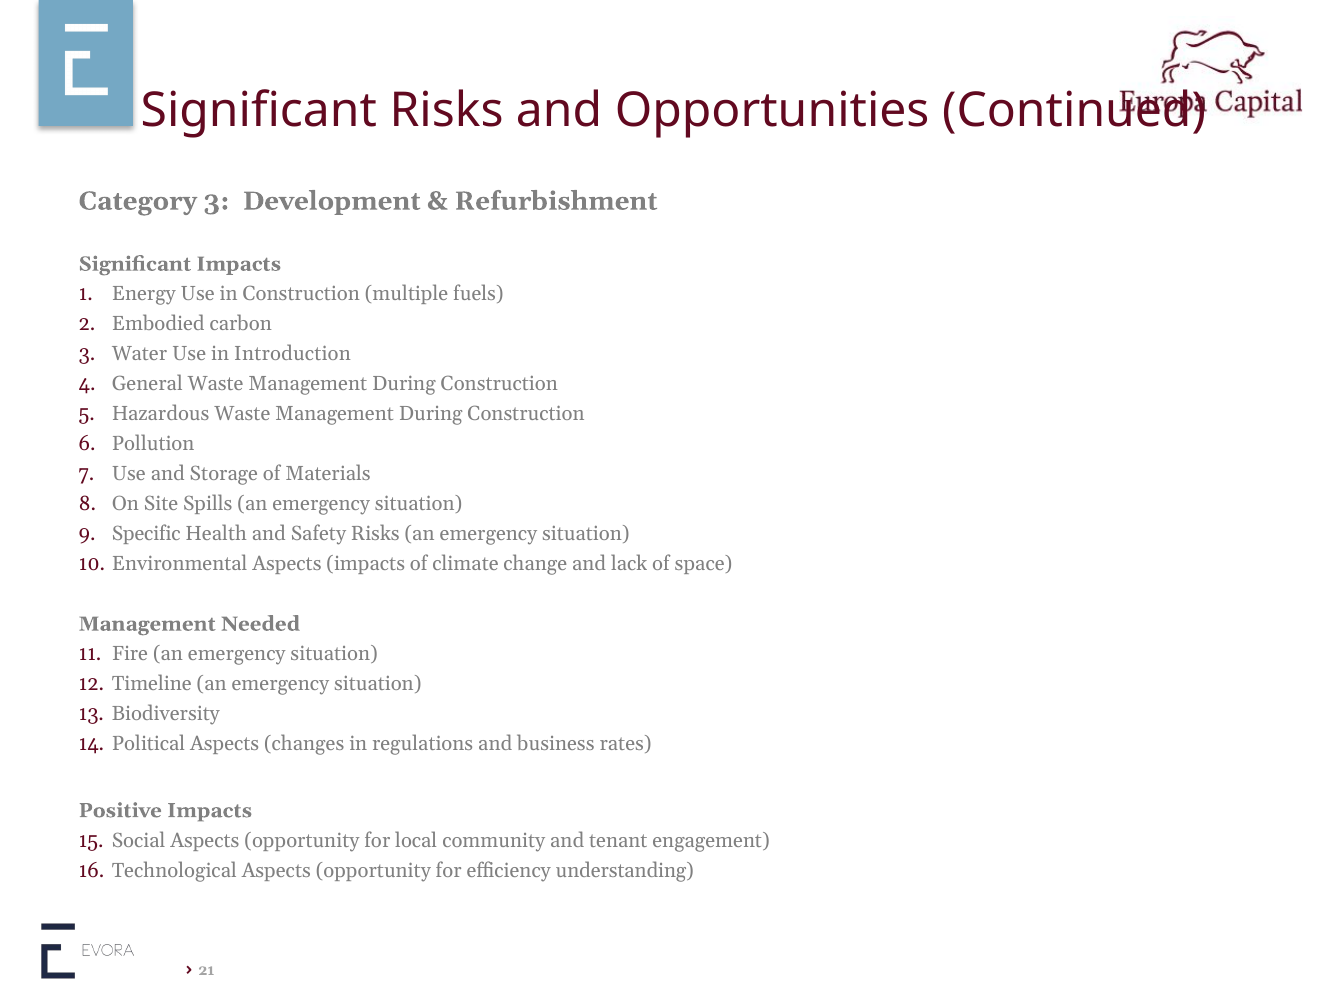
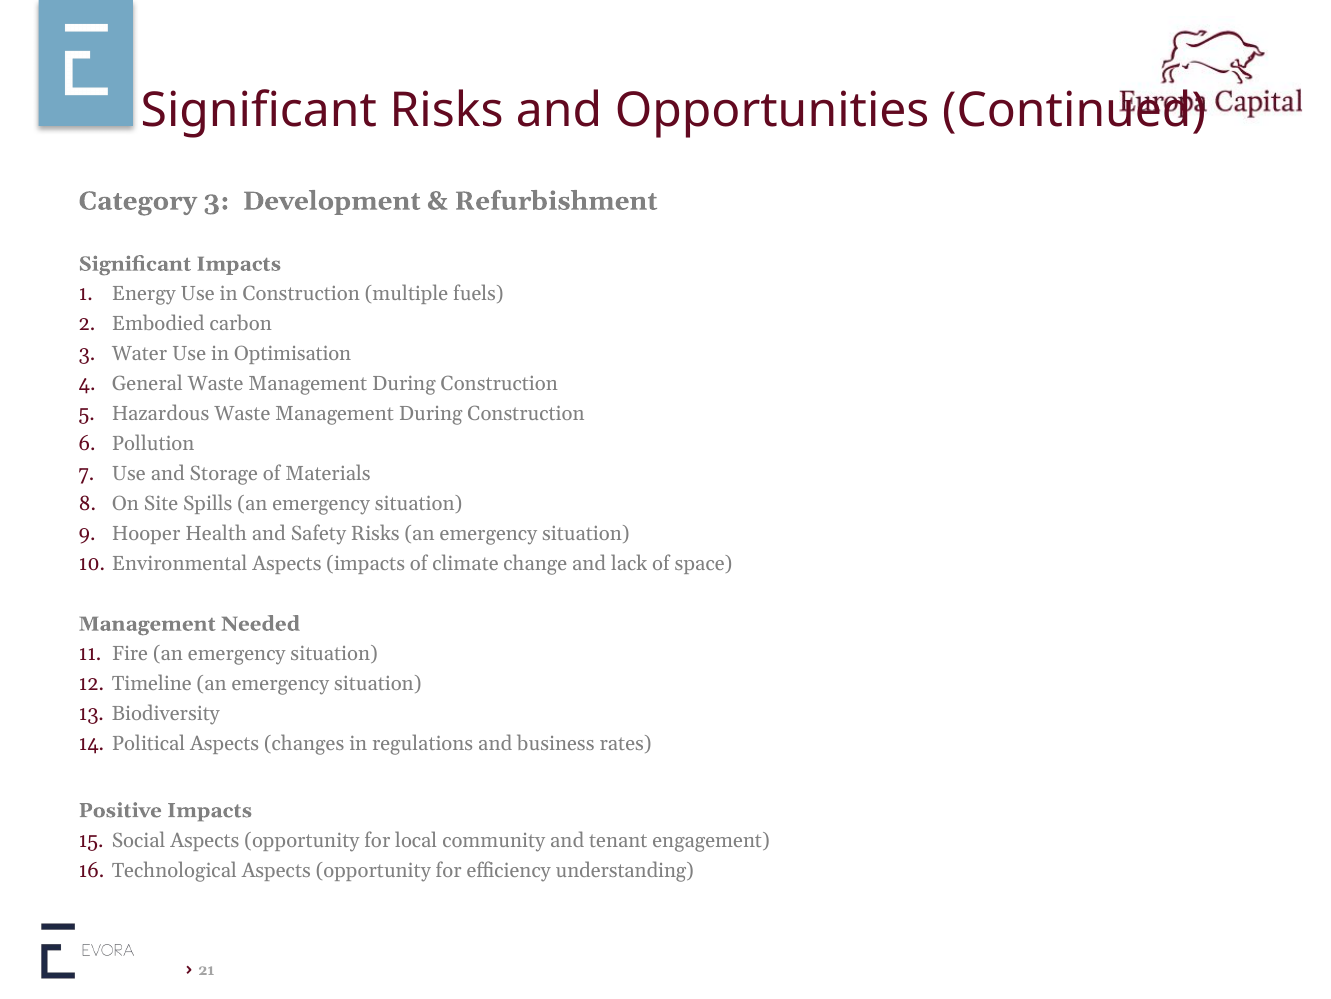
Introduction: Introduction -> Optimisation
Specific: Specific -> Hooper
